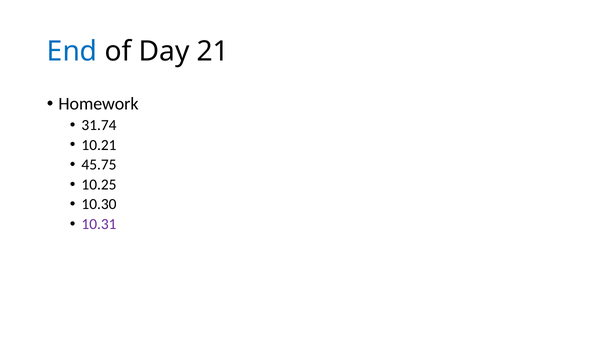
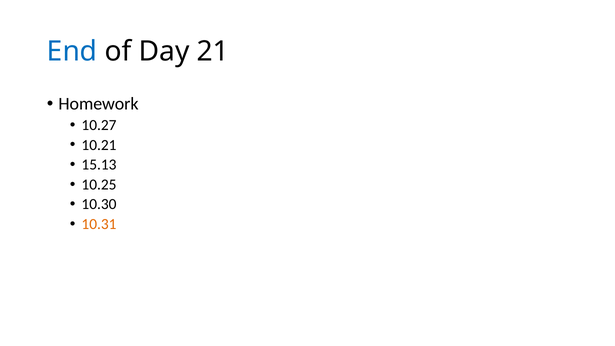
31.74: 31.74 -> 10.27
45.75: 45.75 -> 15.13
10.31 colour: purple -> orange
